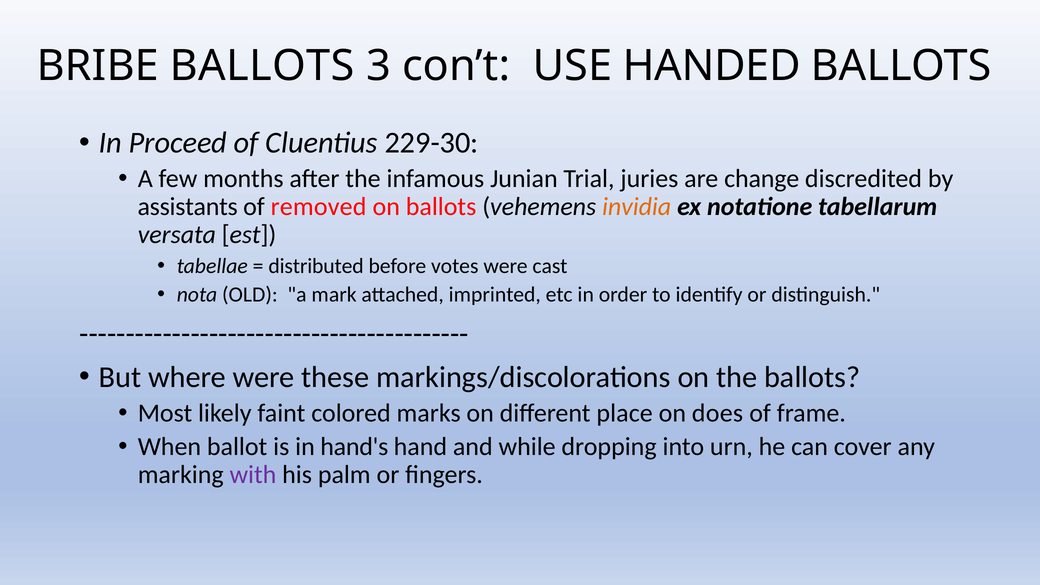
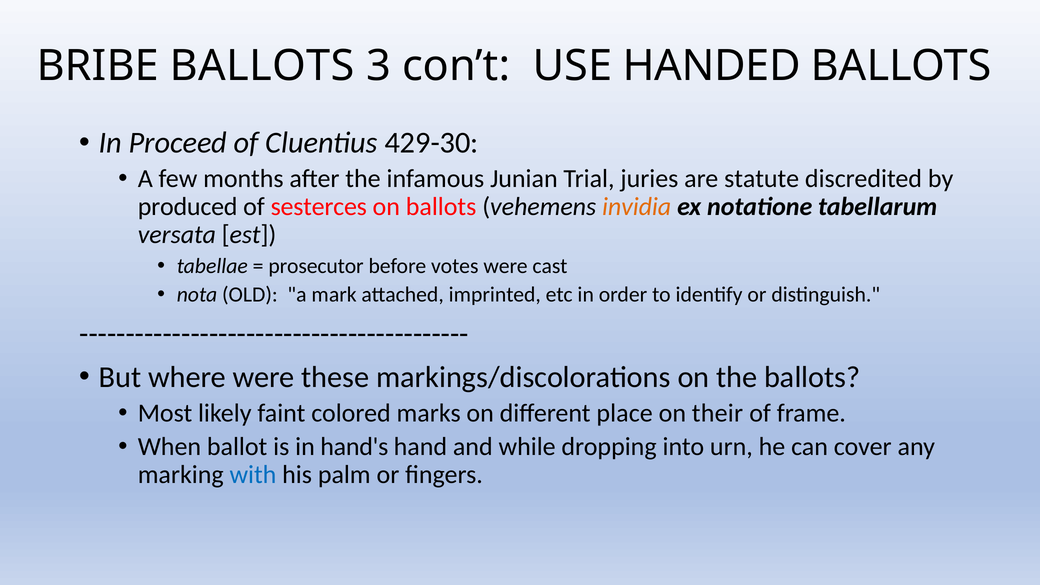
229-30: 229-30 -> 429-30
change: change -> statute
assistants: assistants -> produced
removed: removed -> sesterces
distributed: distributed -> prosecutor
does: does -> their
with colour: purple -> blue
